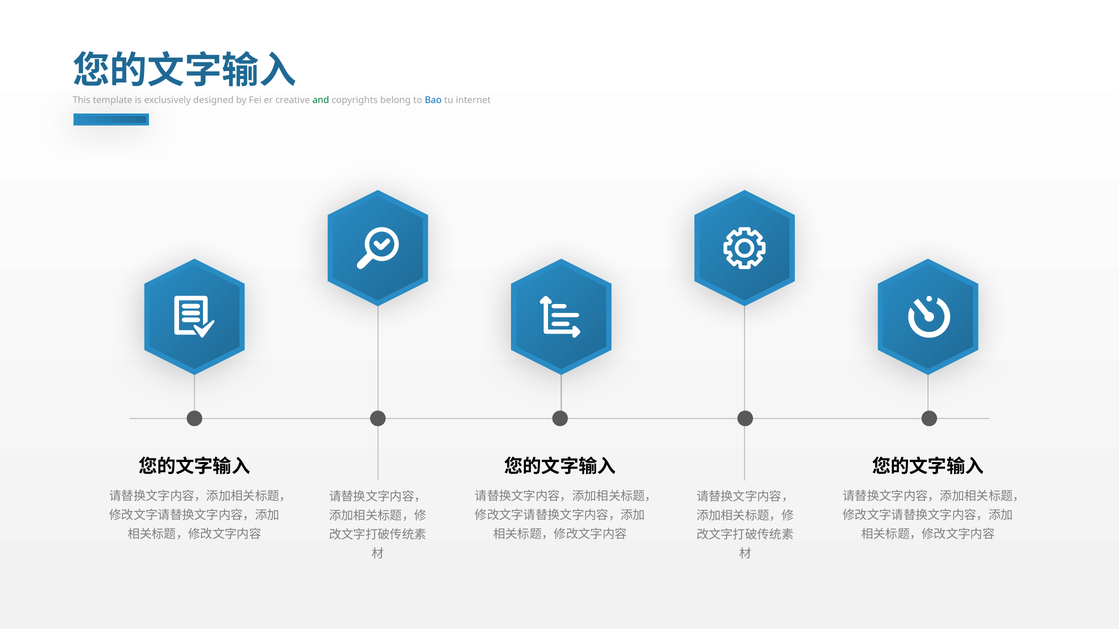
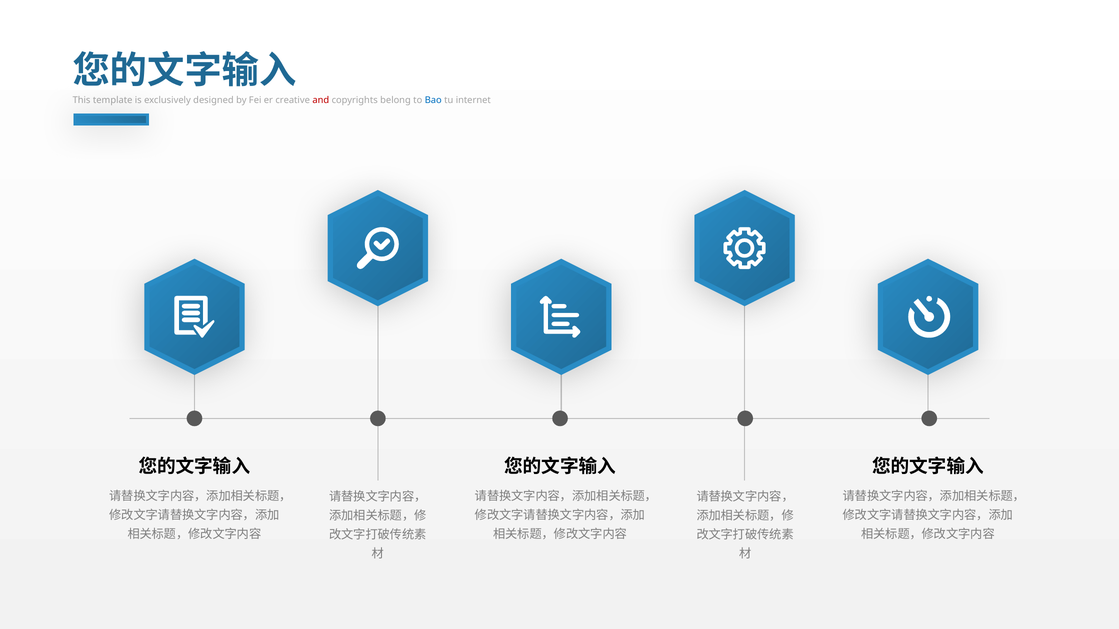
and colour: green -> red
